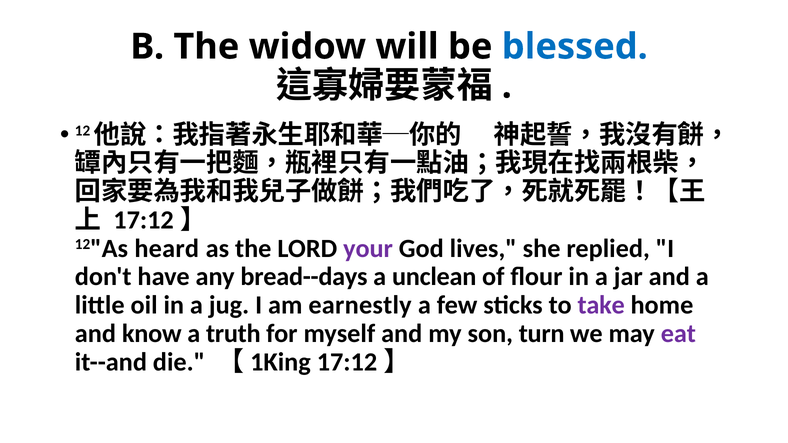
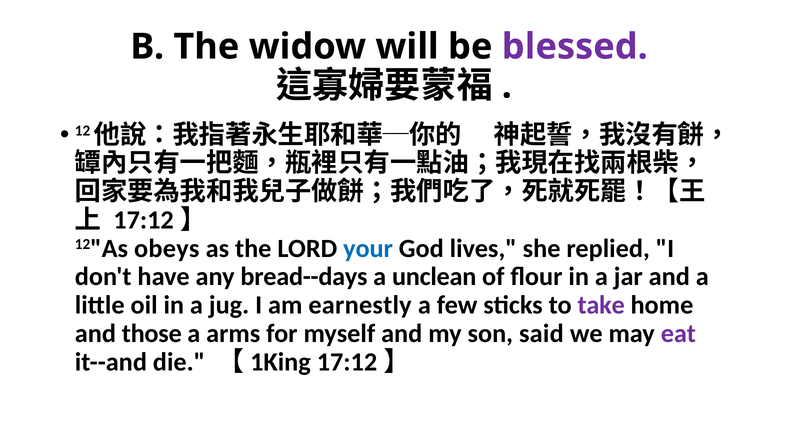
blessed colour: blue -> purple
heard: heard -> obeys
your colour: purple -> blue
know: know -> those
truth: truth -> arms
turn: turn -> said
